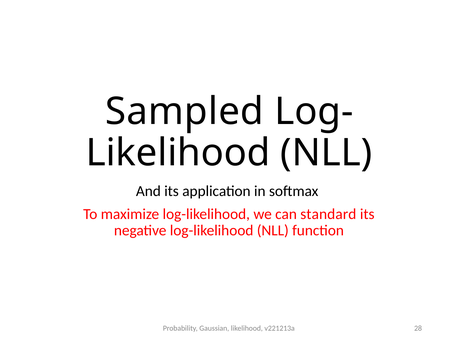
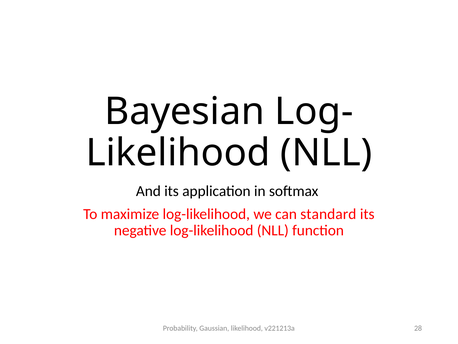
Sampled: Sampled -> Bayesian
